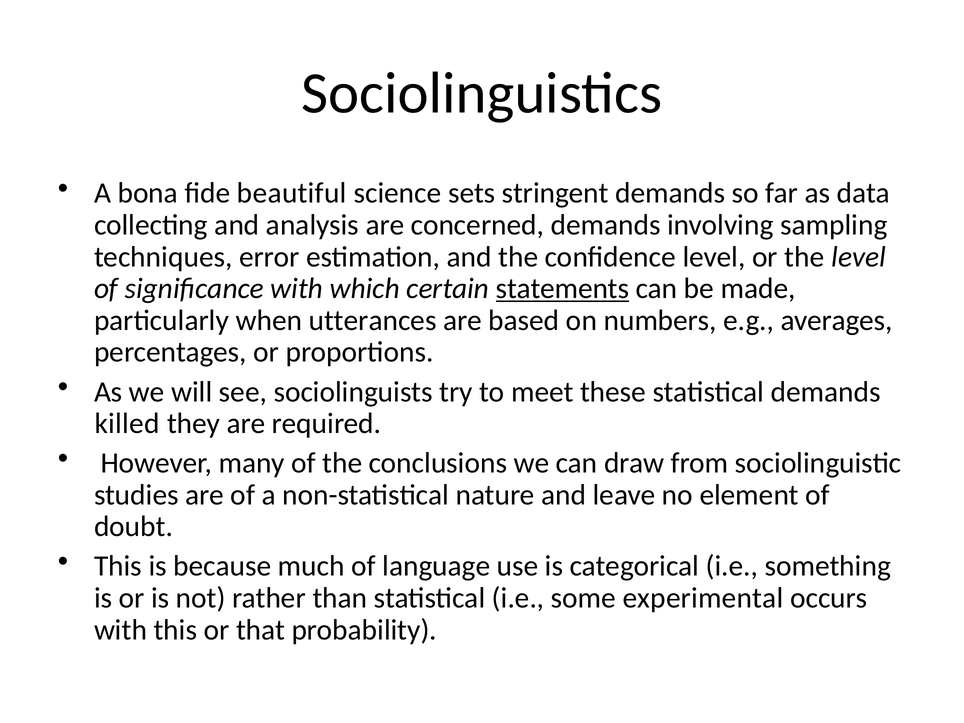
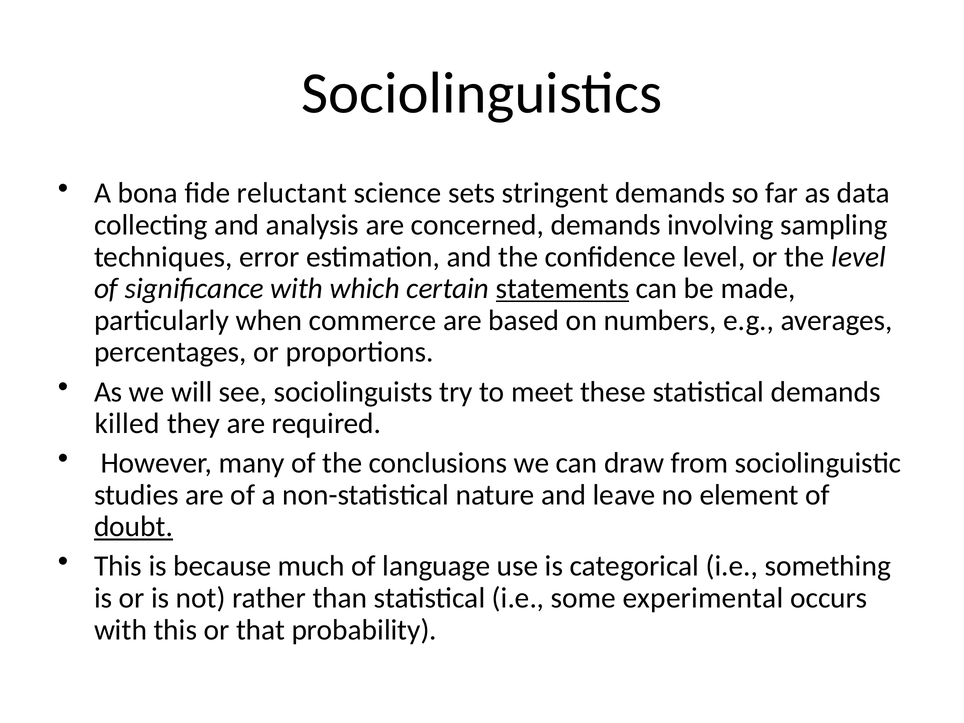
beautiful: beautiful -> reluctant
utterances: utterances -> commerce
doubt underline: none -> present
